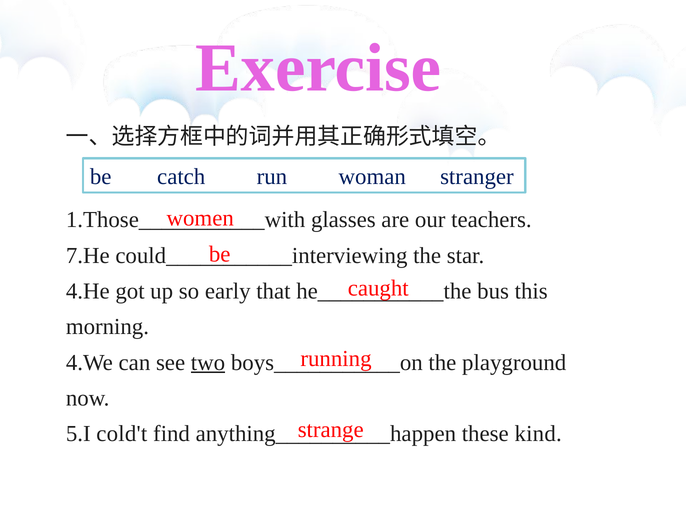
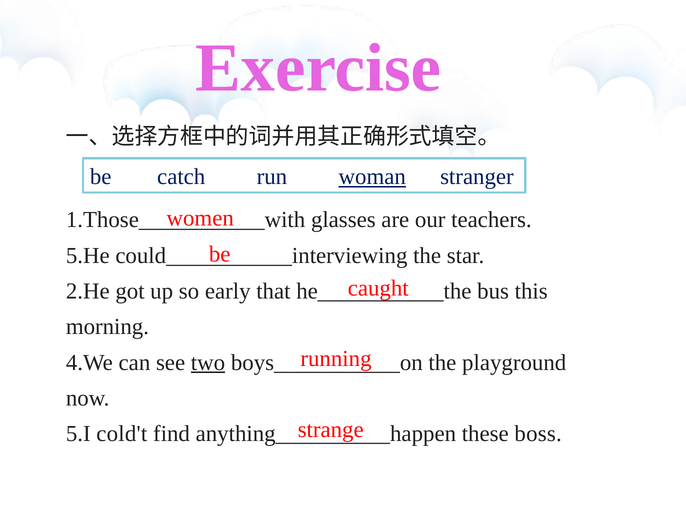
woman underline: none -> present
7.He: 7.He -> 5.He
4.He: 4.He -> 2.He
kind: kind -> boss
